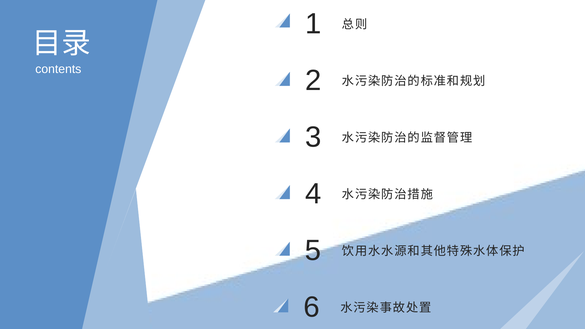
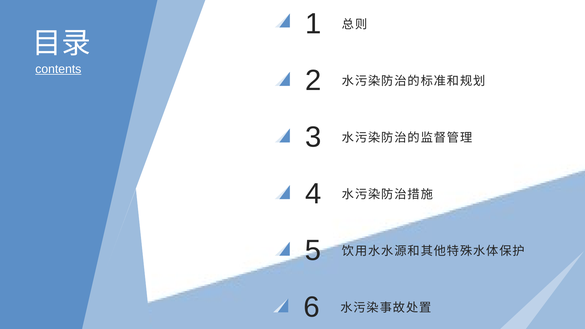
contents underline: none -> present
